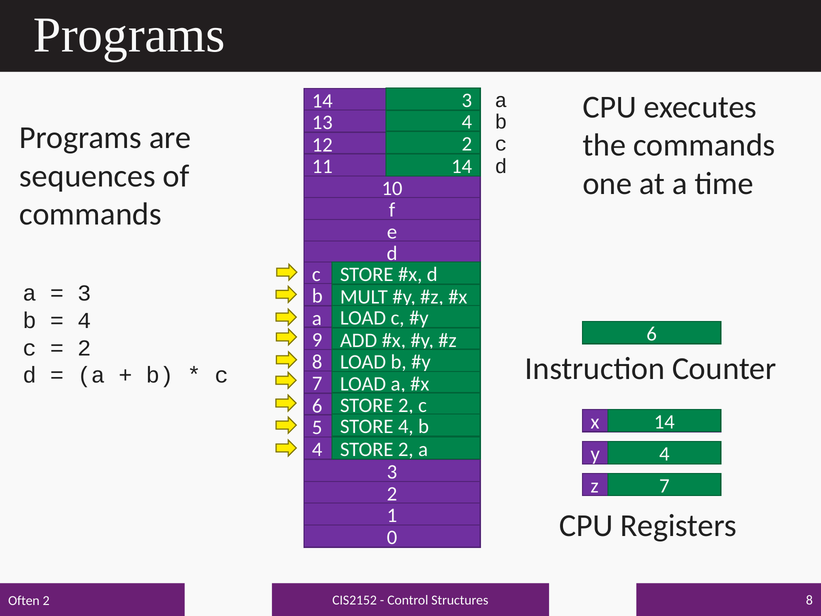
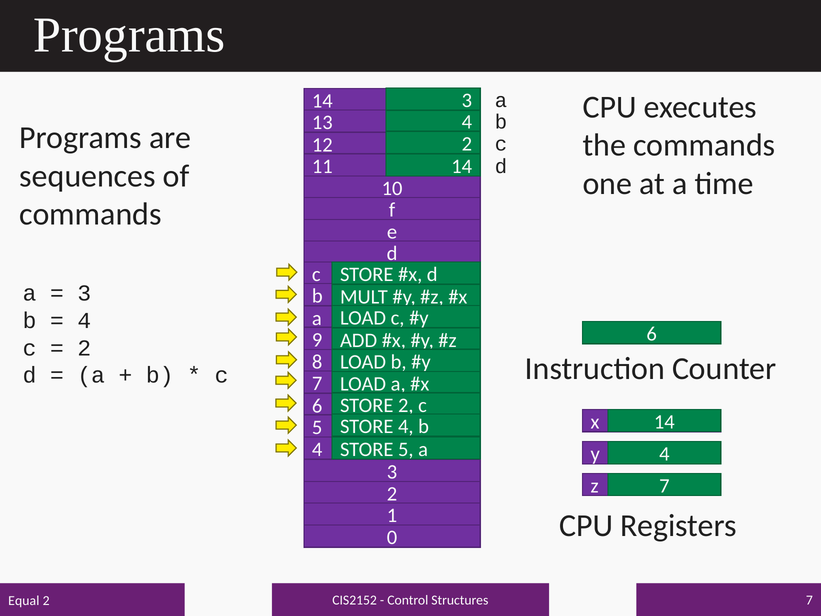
2 at (406, 449): 2 -> 5
Structures 8: 8 -> 7
Often: Often -> Equal
